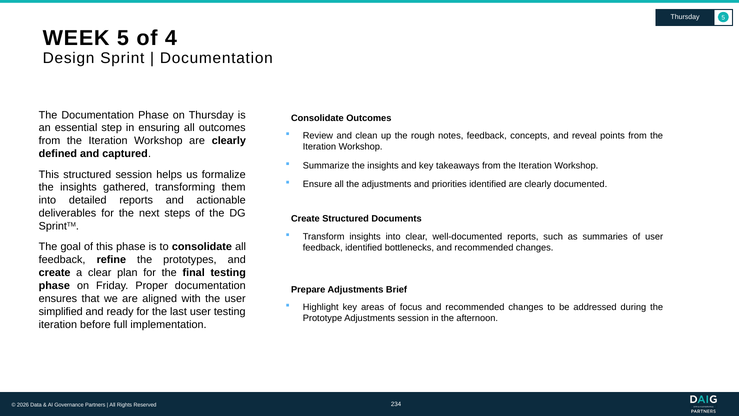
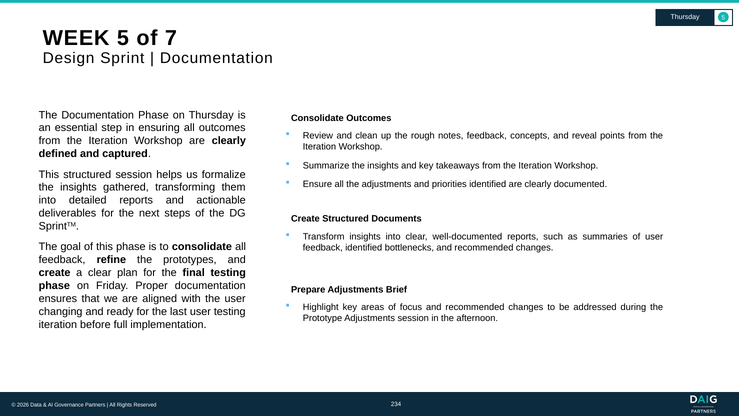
4: 4 -> 7
simplified: simplified -> changing
